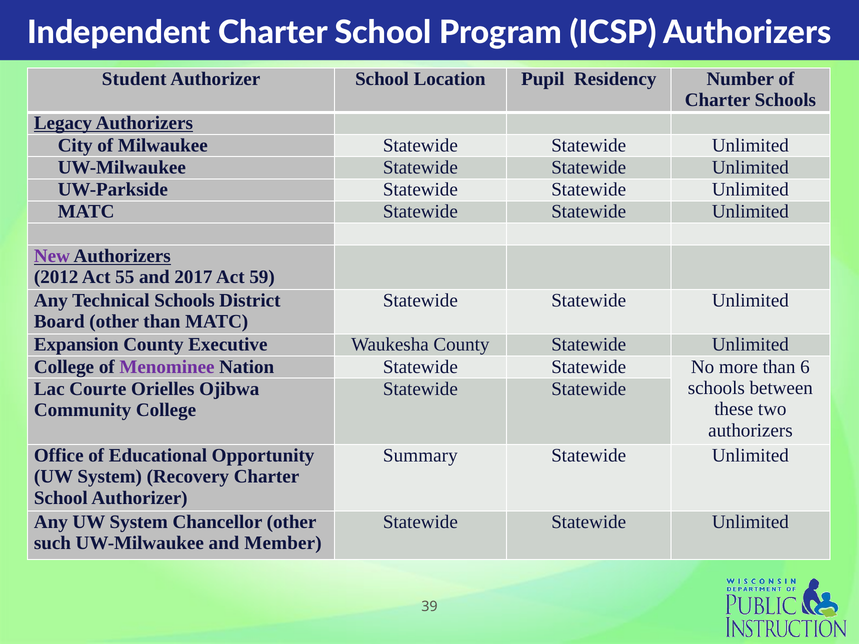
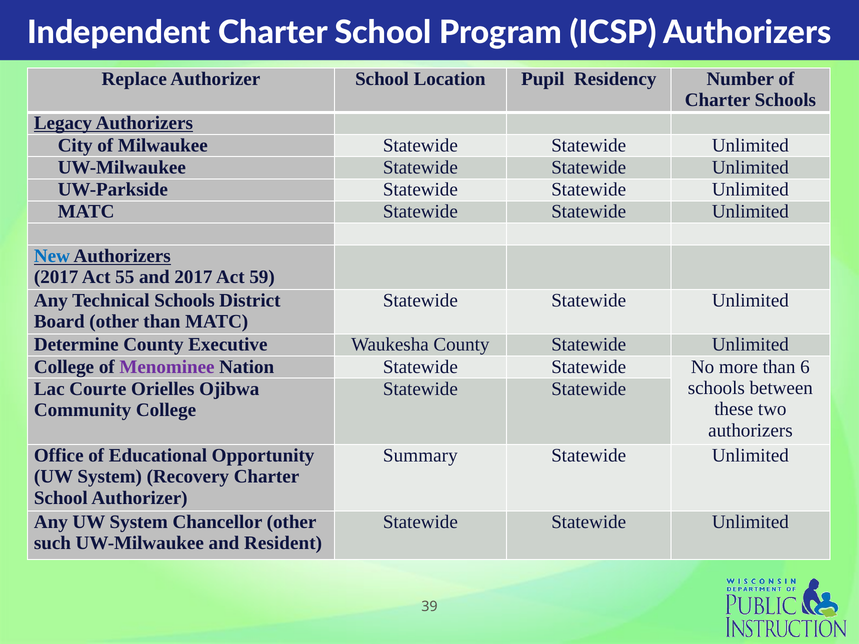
Student: Student -> Replace
New colour: purple -> blue
2012 at (56, 277): 2012 -> 2017
Expansion: Expansion -> Determine
Member: Member -> Resident
